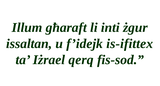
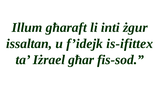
qerq: qerq -> għar
